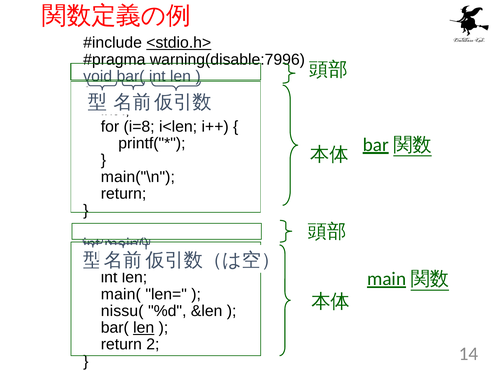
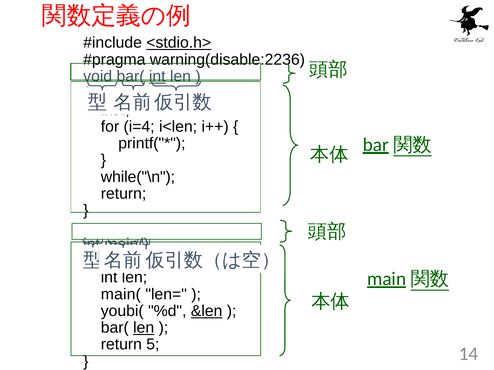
warning(disable:7996: warning(disable:7996 -> warning(disable:2236
int at (157, 76) underline: none -> present
i=8: i=8 -> i=4
main("\n: main("\n -> while("\n
nissu(: nissu( -> youbi(
&len underline: none -> present
2: 2 -> 5
